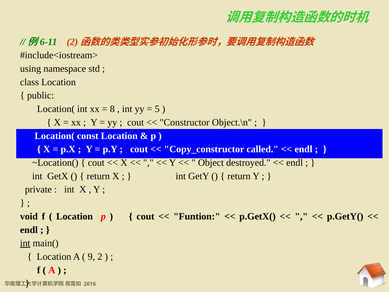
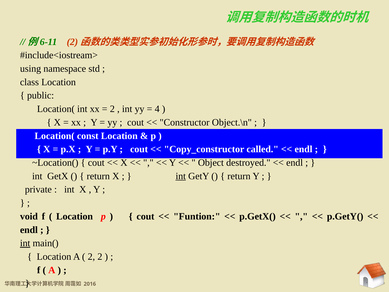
8 at (112, 109): 8 -> 2
5: 5 -> 4
int at (181, 176) underline: none -> present
9 at (91, 256): 9 -> 2
